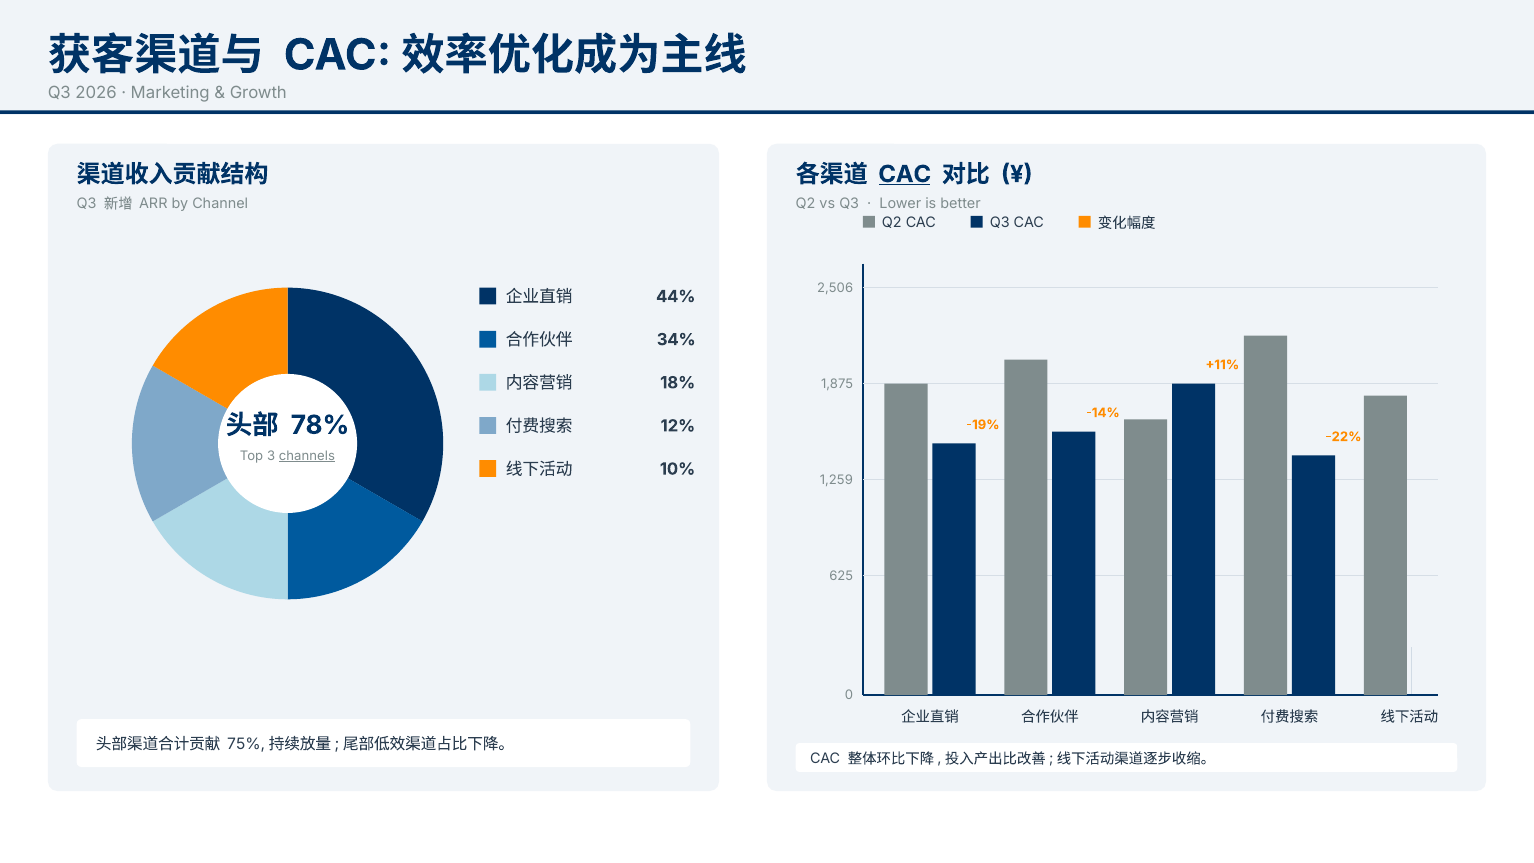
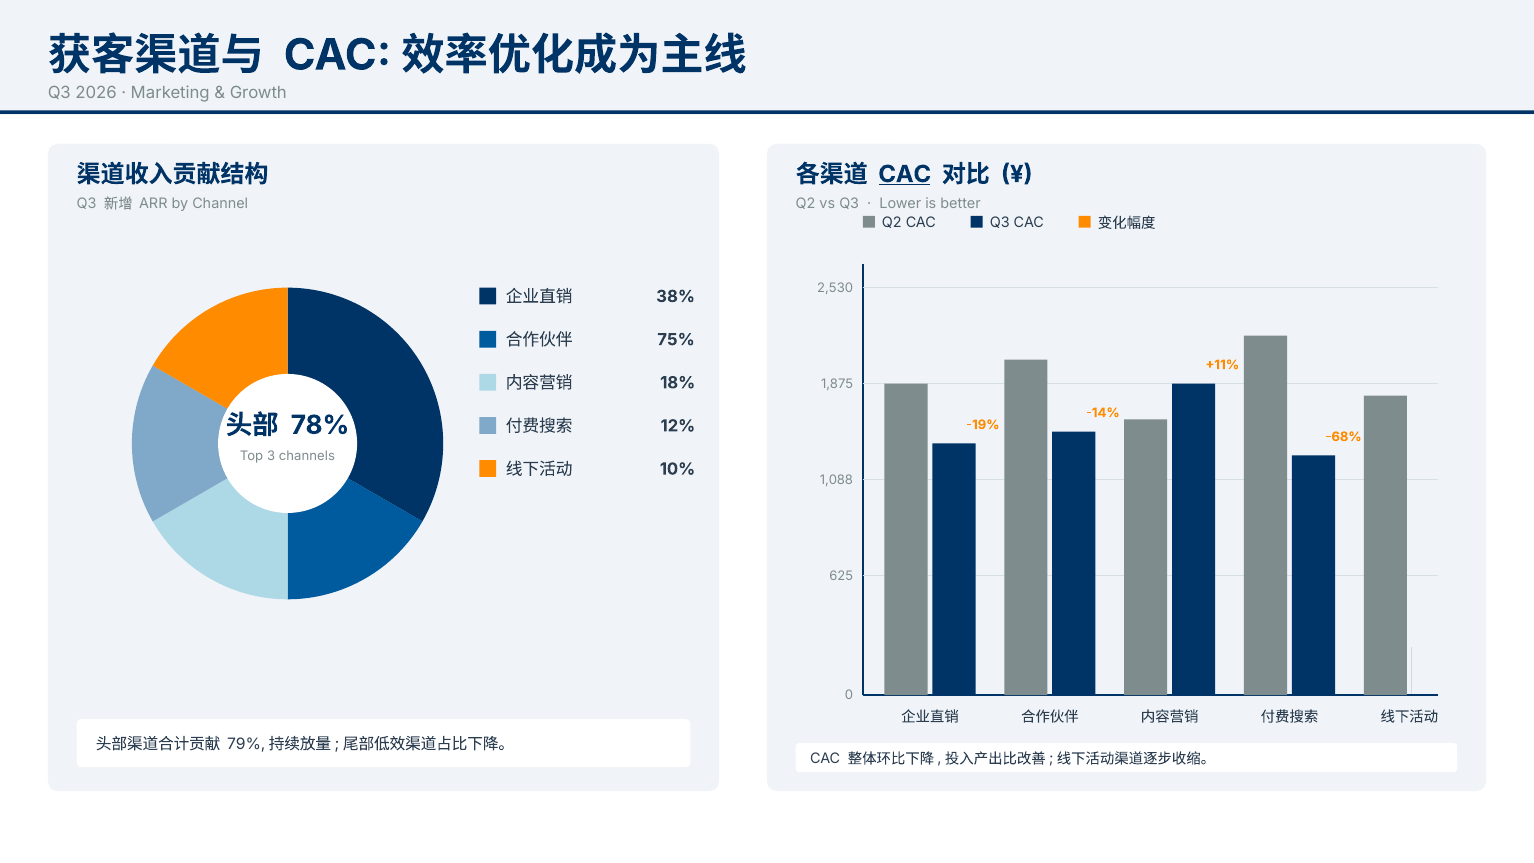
2,506: 2,506 -> 2,530
44%: 44% -> 38%
34%: 34% -> 75%
-22%: -22% -> -68%
channels underline: present -> none
1,259: 1,259 -> 1,088
75%: 75% -> 79%
